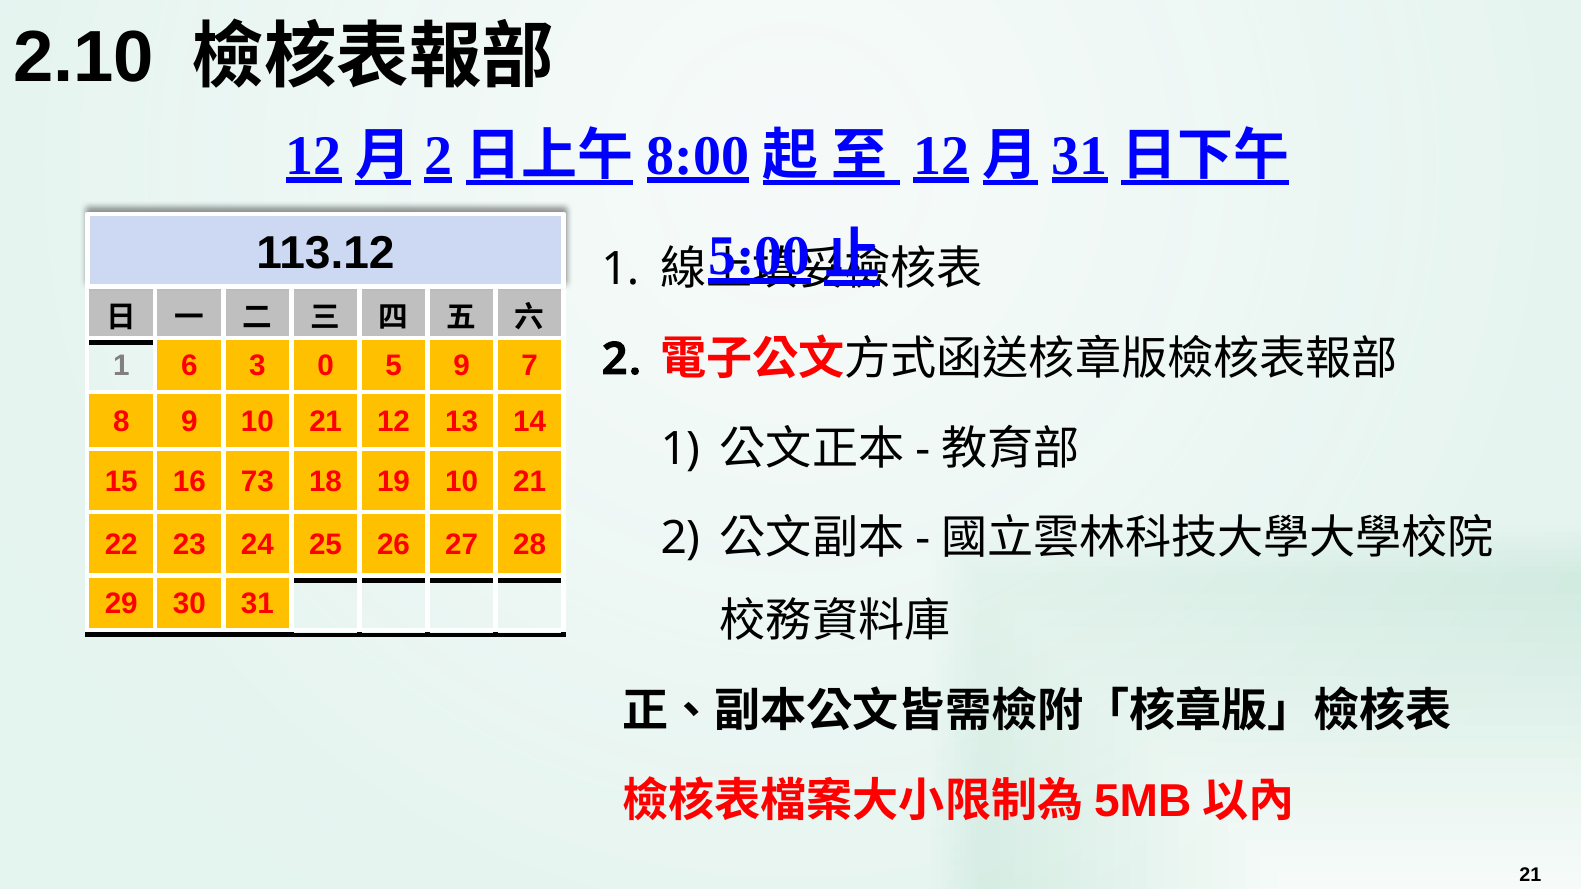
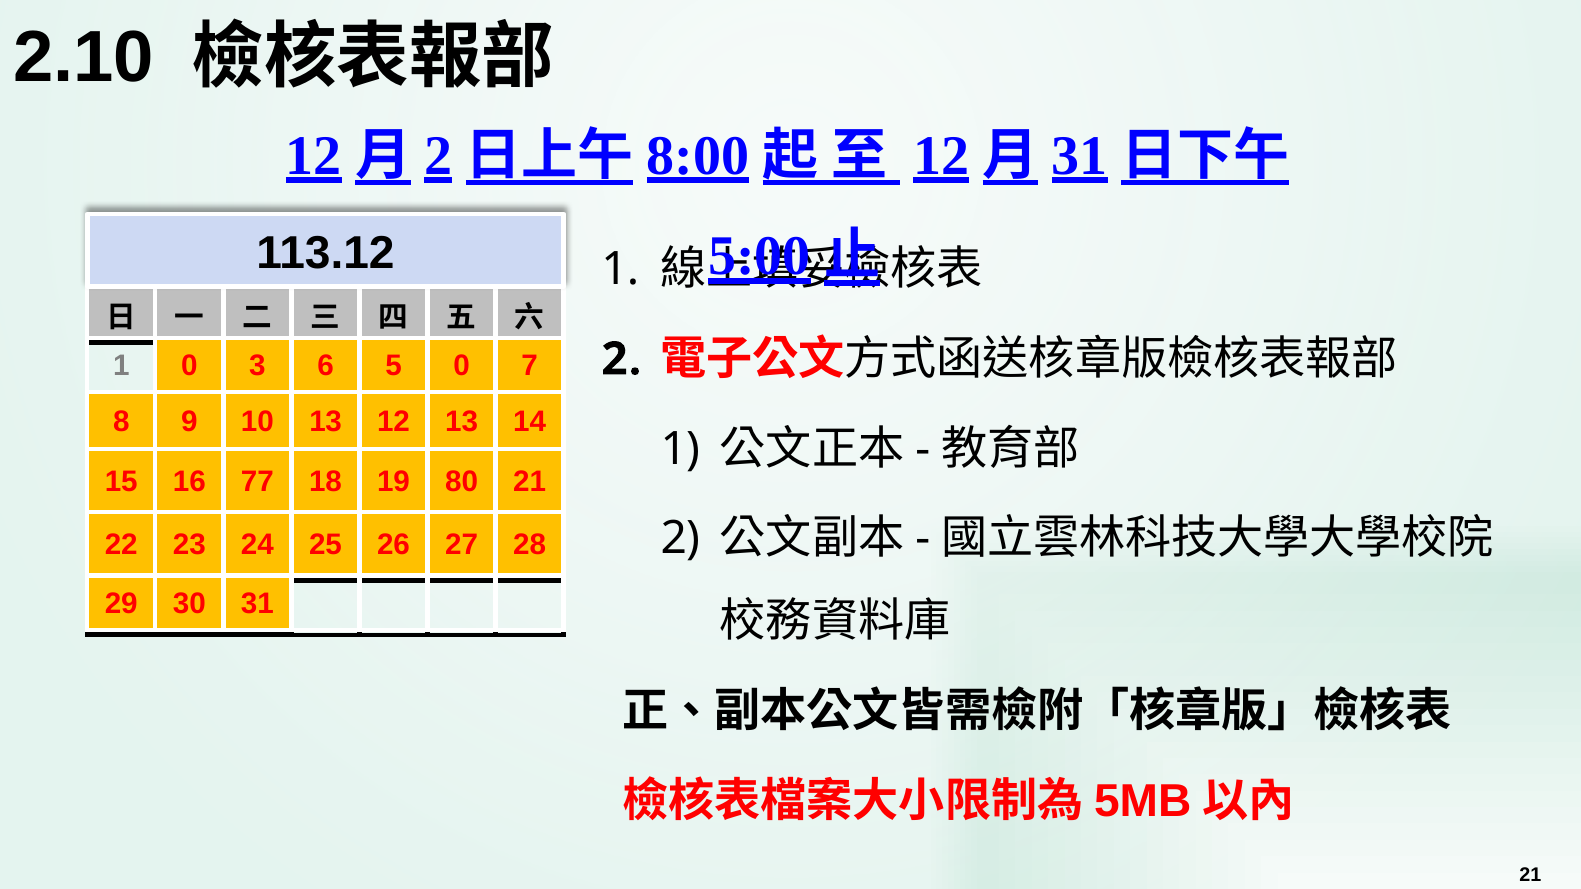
1 6: 6 -> 0
0: 0 -> 6
5 9: 9 -> 0
9 10 21: 21 -> 13
73: 73 -> 77
19 10: 10 -> 80
